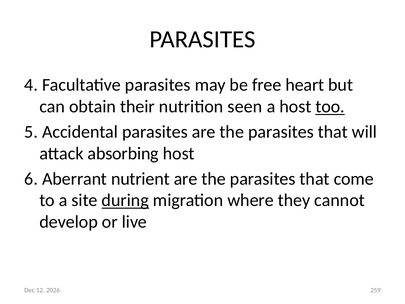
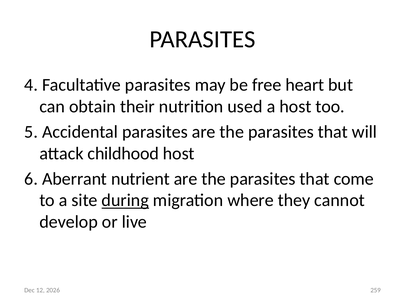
seen: seen -> used
too underline: present -> none
absorbing: absorbing -> childhood
